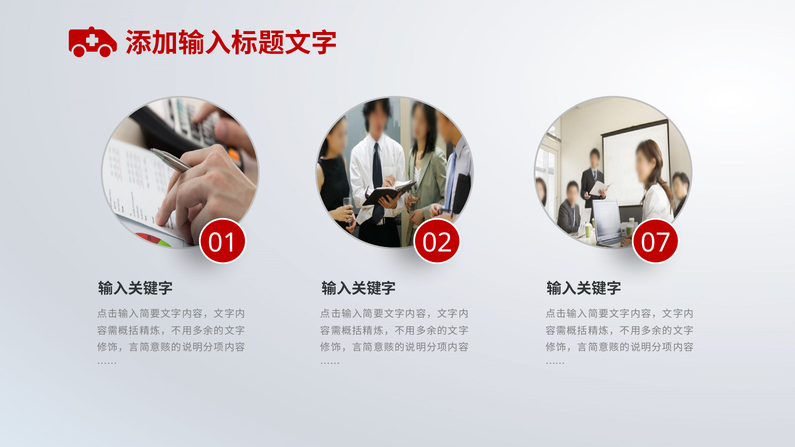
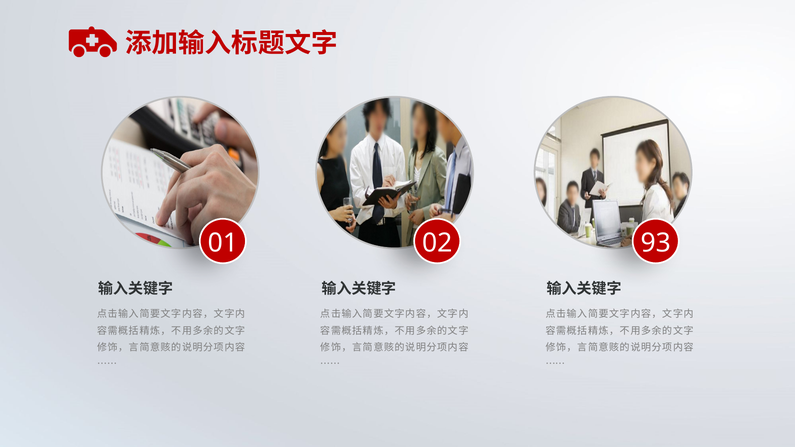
07: 07 -> 93
